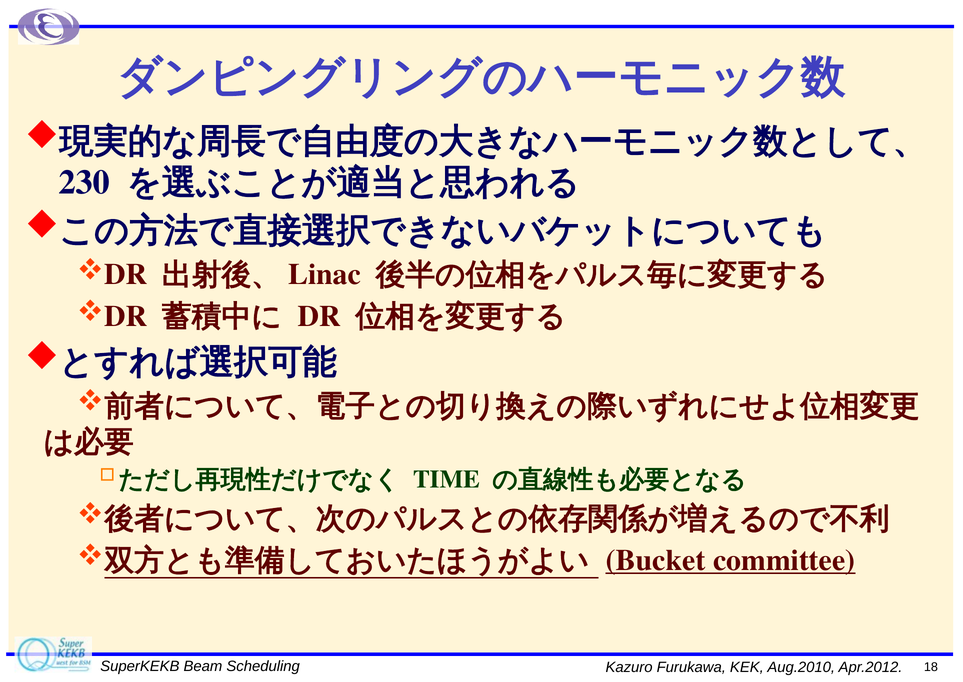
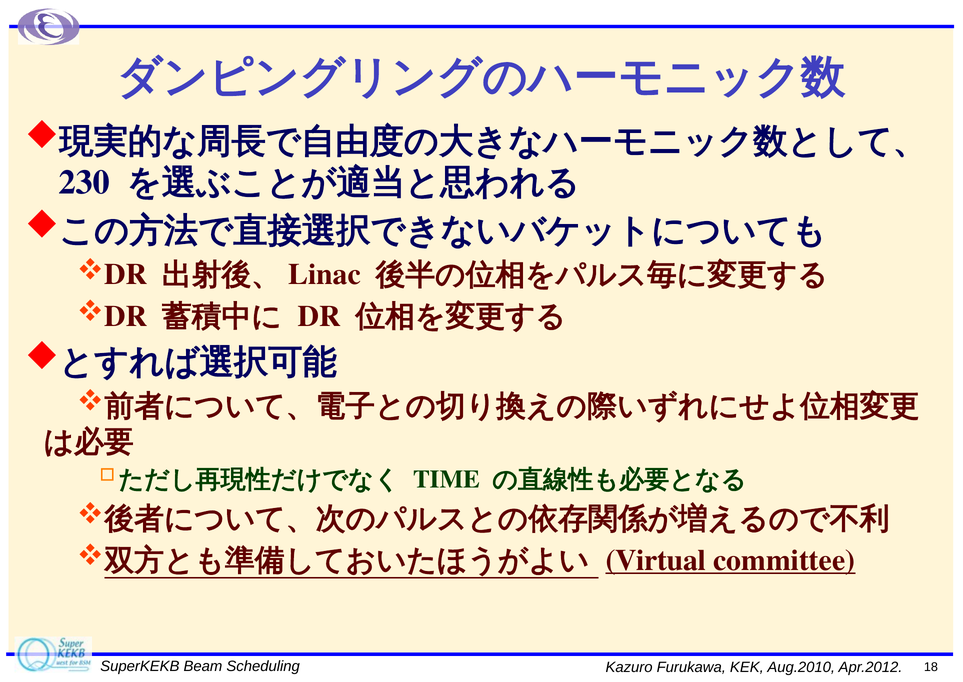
Bucket: Bucket -> Virtual
